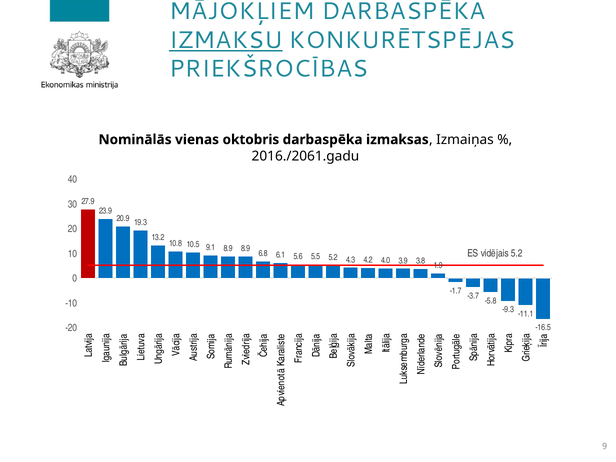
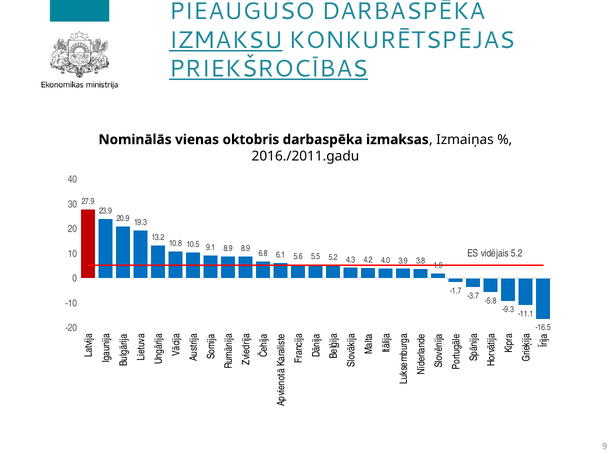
MĀJOKĻIEM: MĀJOKĻIEM -> PIEAUGUŠO
PRIEKŠROCĪBAS underline: none -> present
2016./2061.gadu: 2016./2061.gadu -> 2016./2011.gadu
